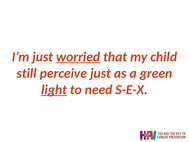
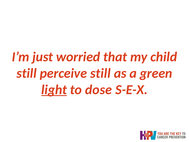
worried underline: present -> none
perceive just: just -> still
need: need -> dose
